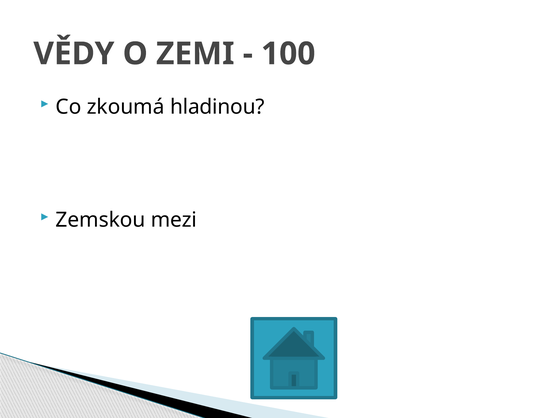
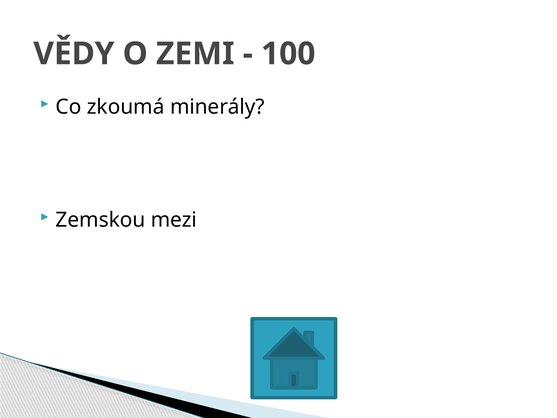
hladinou: hladinou -> minerály
